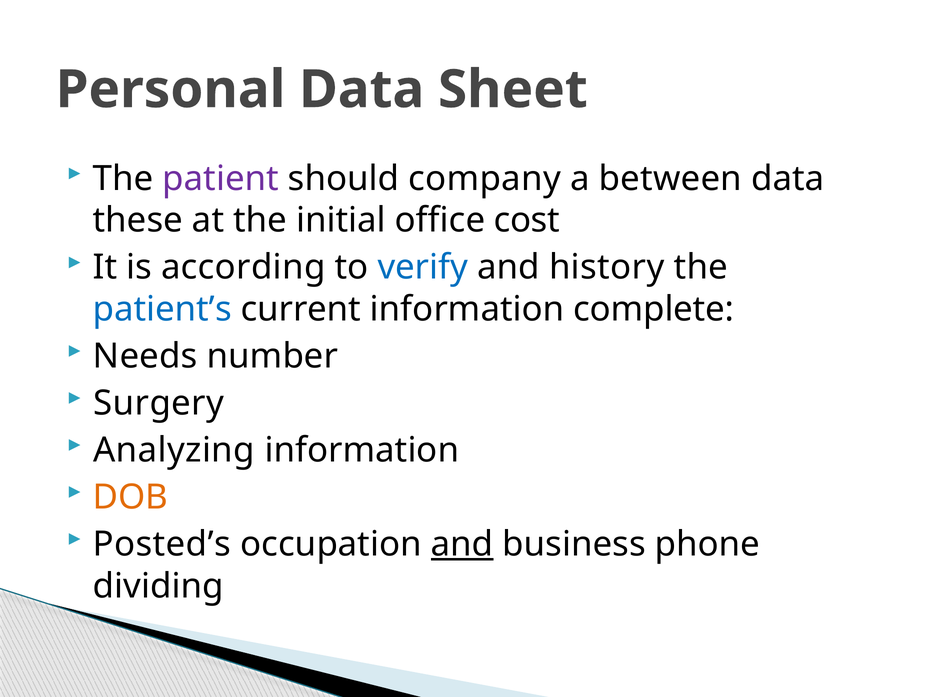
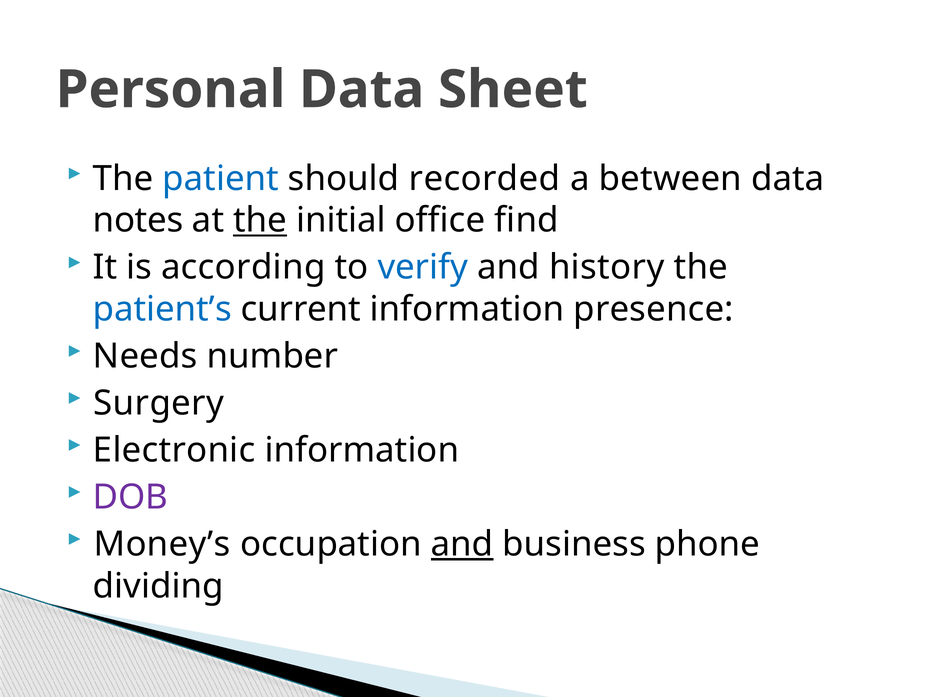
patient colour: purple -> blue
company: company -> recorded
these: these -> notes
the at (260, 221) underline: none -> present
cost: cost -> find
complete: complete -> presence
Analyzing: Analyzing -> Electronic
DOB colour: orange -> purple
Posted’s: Posted’s -> Money’s
